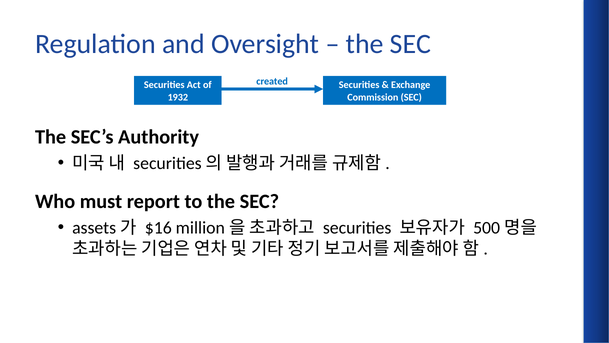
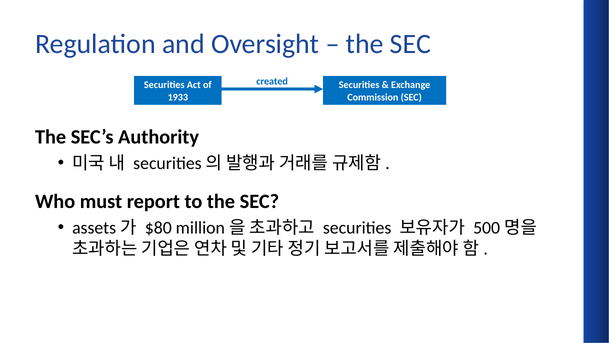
1932: 1932 -> 1933
$16: $16 -> $80
